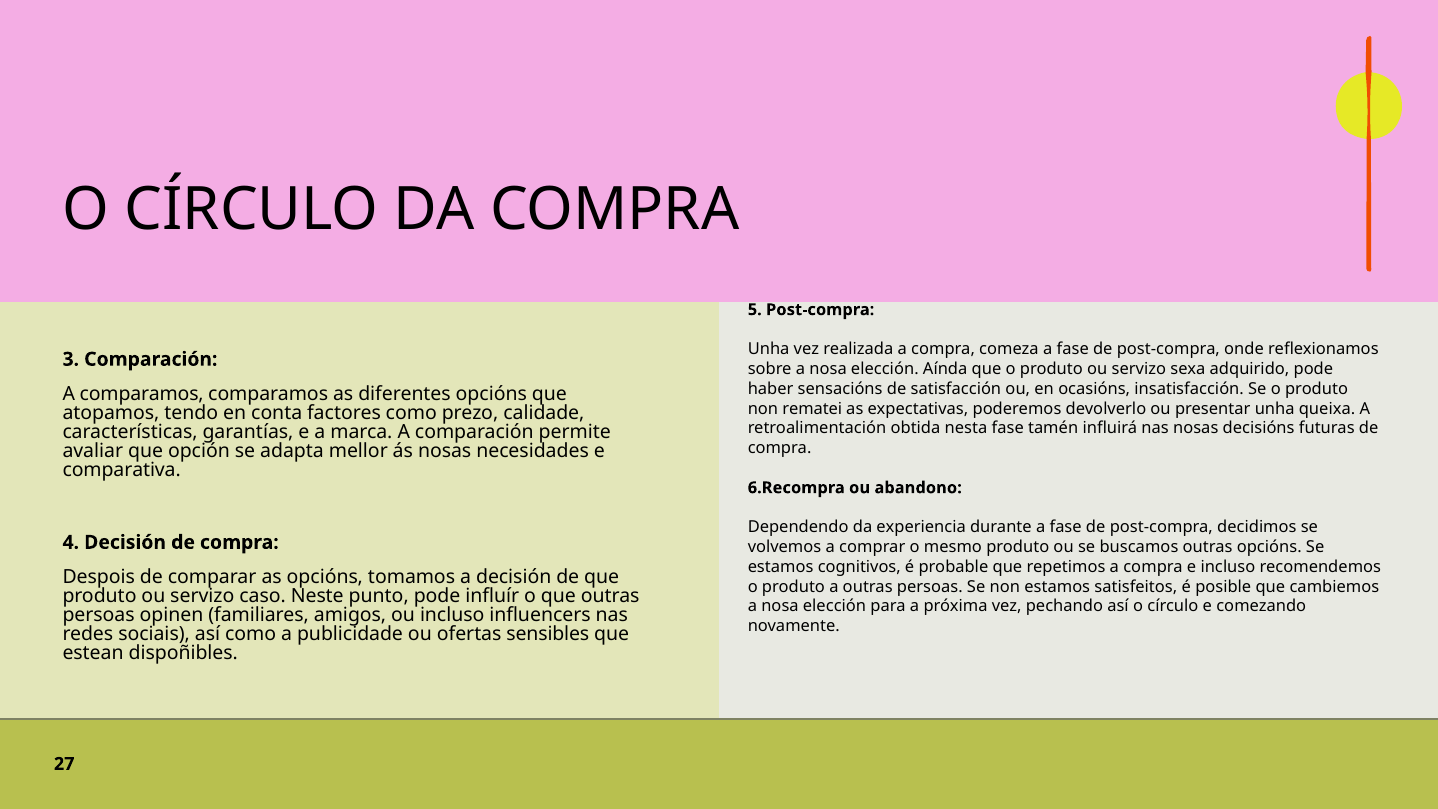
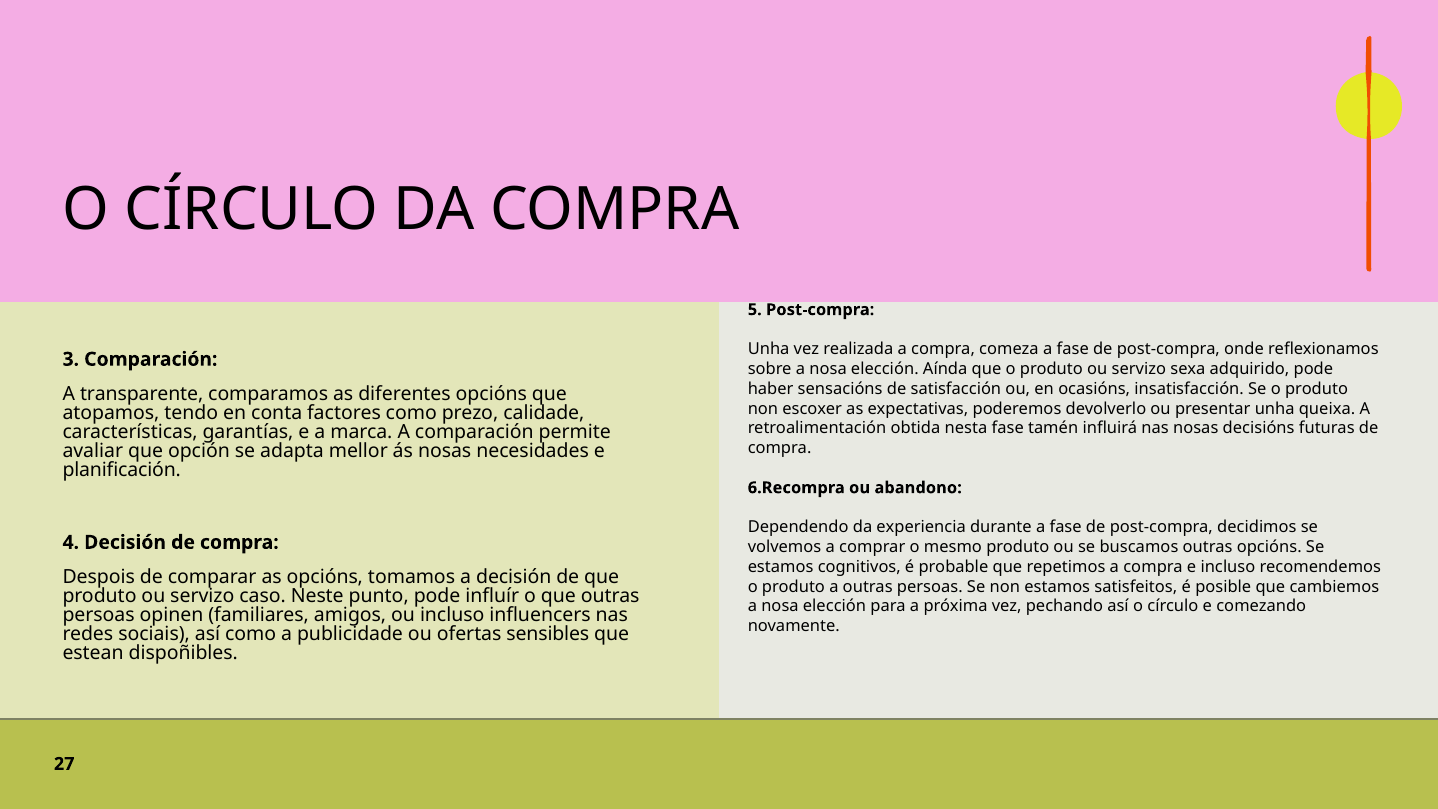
A comparamos: comparamos -> transparente
rematei: rematei -> escoxer
comparativa: comparativa -> planificación
